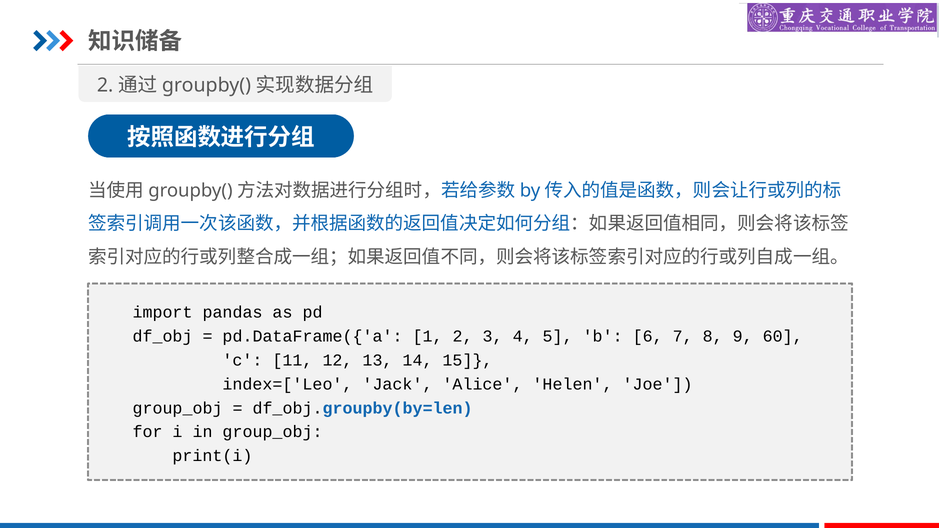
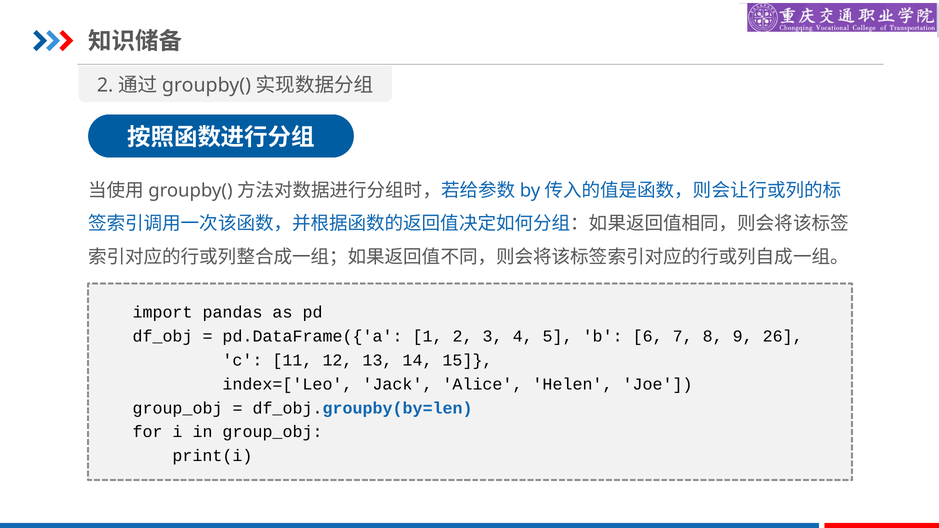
60: 60 -> 26
